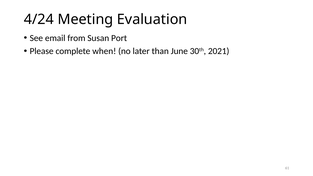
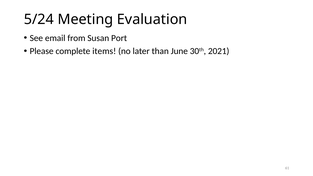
4/24: 4/24 -> 5/24
when: when -> items
